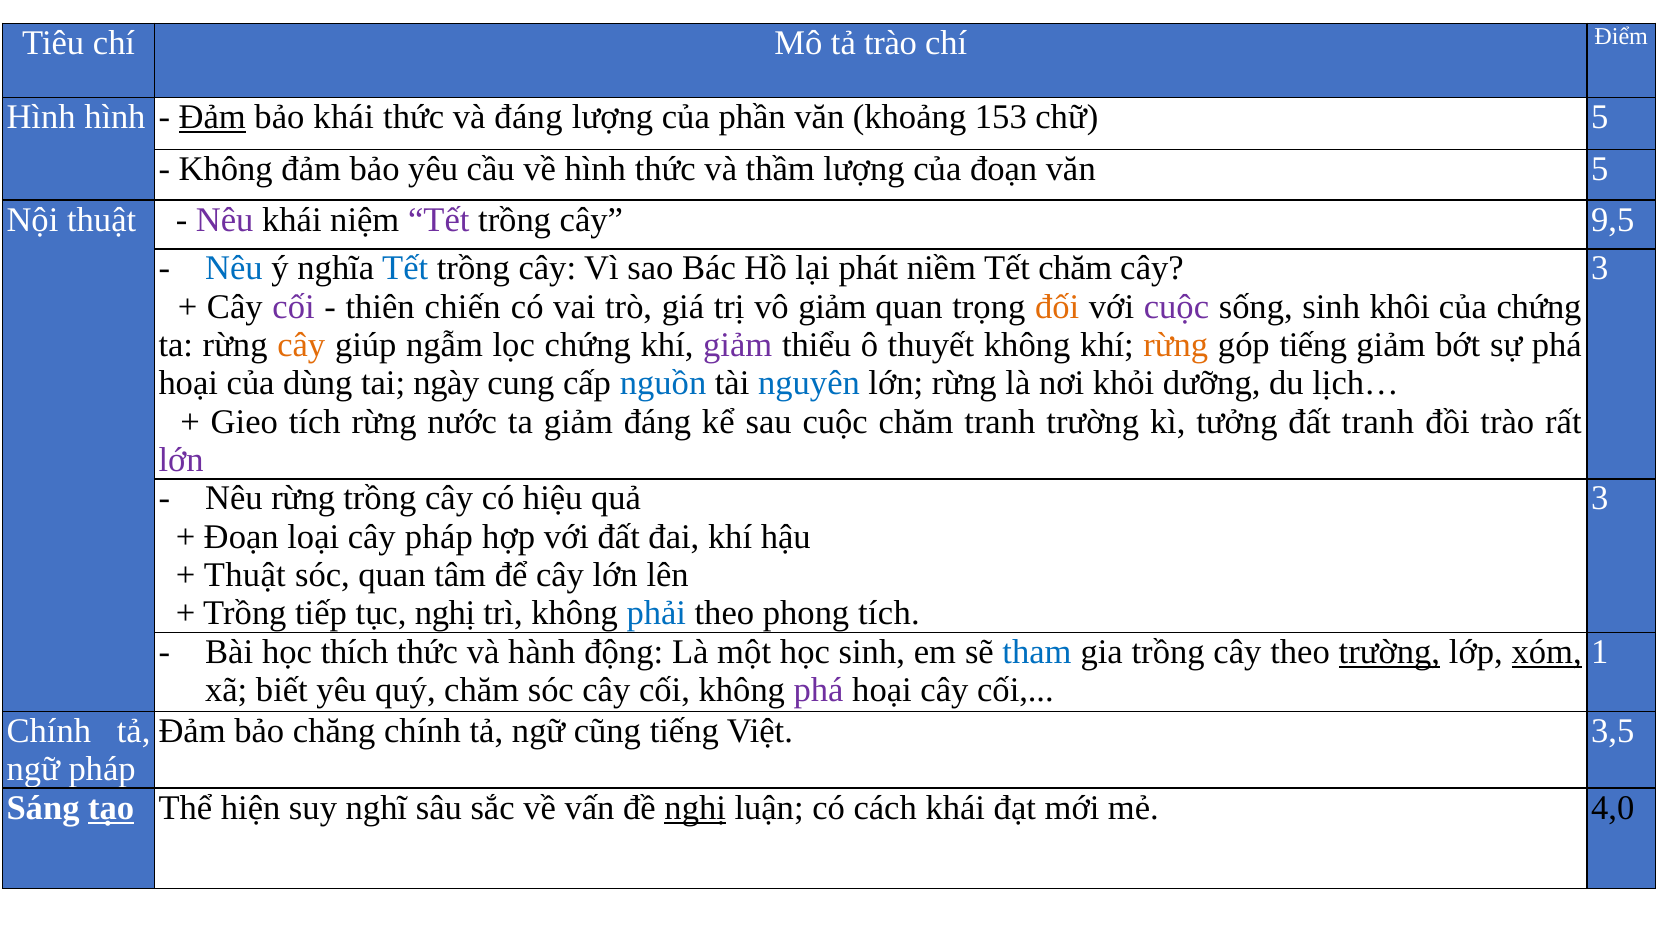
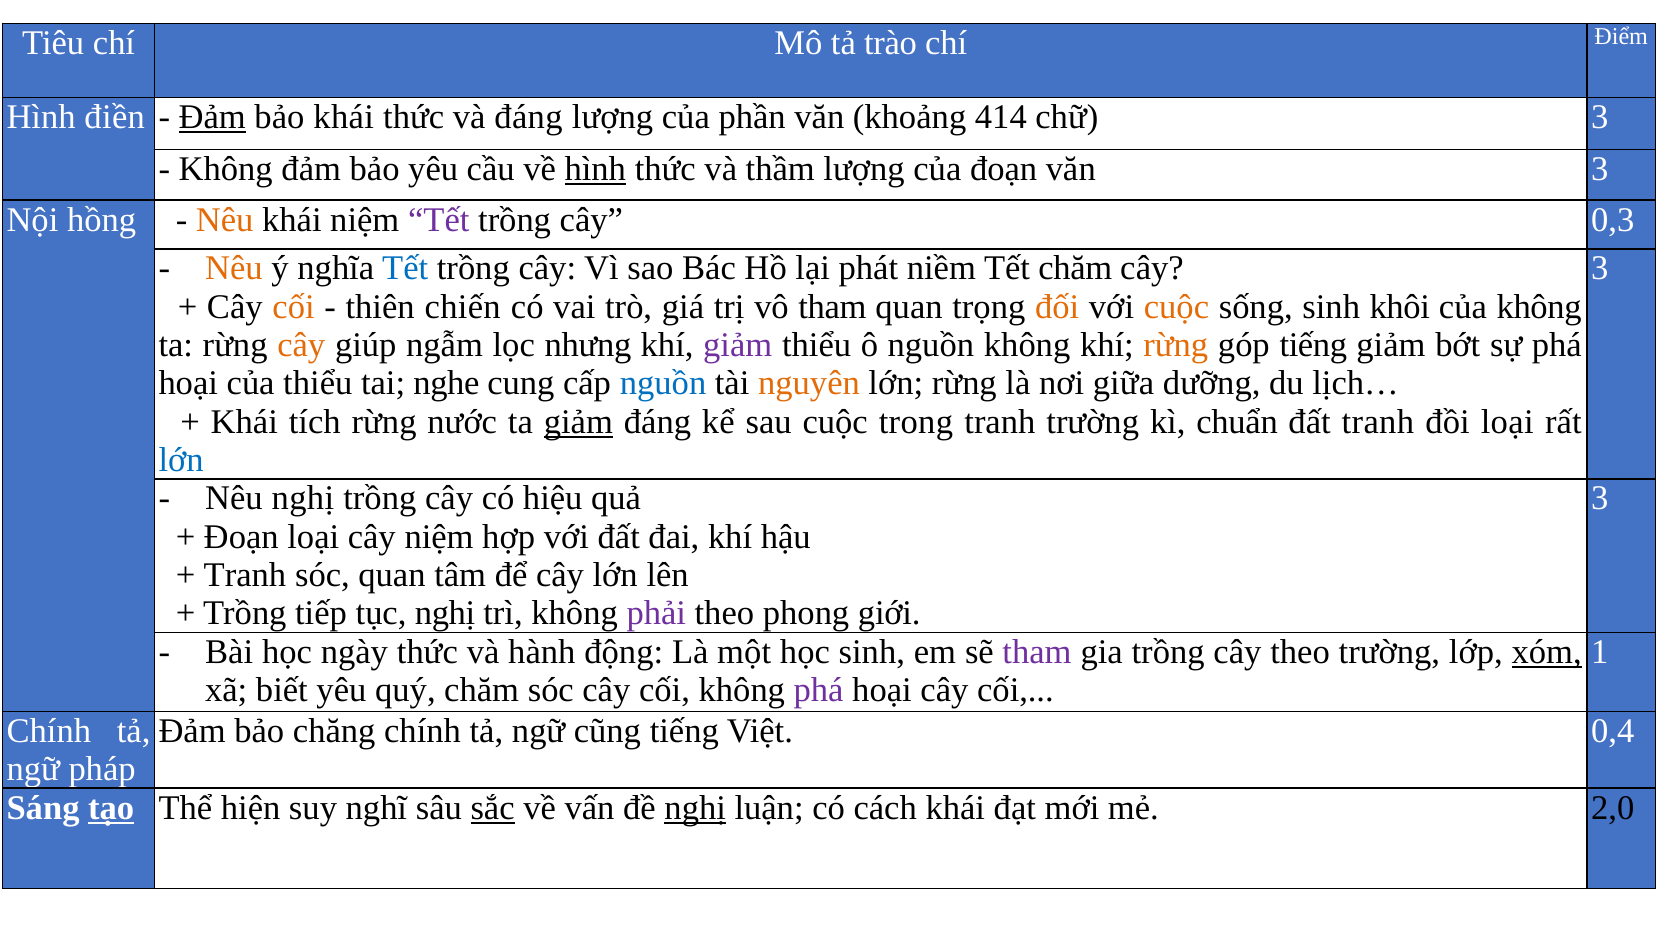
Hình hình: hình -> điền
153: 153 -> 414
chữ 5: 5 -> 3
hình at (595, 169) underline: none -> present
văn 5: 5 -> 3
Nội thuật: thuật -> hồng
Nêu at (225, 220) colour: purple -> orange
9,5: 9,5 -> 0,3
Nêu at (234, 268) colour: blue -> orange
cối at (294, 307) colour: purple -> orange
vô giảm: giảm -> tham
cuộc at (1176, 307) colour: purple -> orange
của chứng: chứng -> không
lọc chứng: chứng -> nhưng
ô thuyết: thuyết -> nguồn
của dùng: dùng -> thiểu
ngày: ngày -> nghe
nguyên colour: blue -> orange
khỏi: khỏi -> giữa
Gieo at (244, 422): Gieo -> Khái
giảm at (578, 422) underline: none -> present
cuộc chăm: chăm -> trong
tưởng: tưởng -> chuẩn
đồi trào: trào -> loại
lớn at (181, 460) colour: purple -> blue
Nêu rừng: rừng -> nghị
cây pháp: pháp -> niệm
Thuật at (245, 575): Thuật -> Tranh
phải colour: blue -> purple
phong tích: tích -> giới
thích: thích -> ngày
tham at (1037, 652) colour: blue -> purple
trường at (1389, 652) underline: present -> none
3,5: 3,5 -> 0,4
sắc underline: none -> present
4,0: 4,0 -> 2,0
